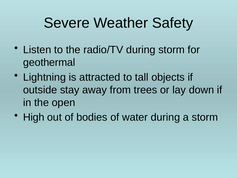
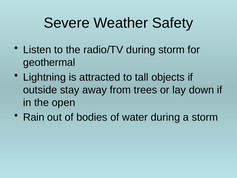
High: High -> Rain
